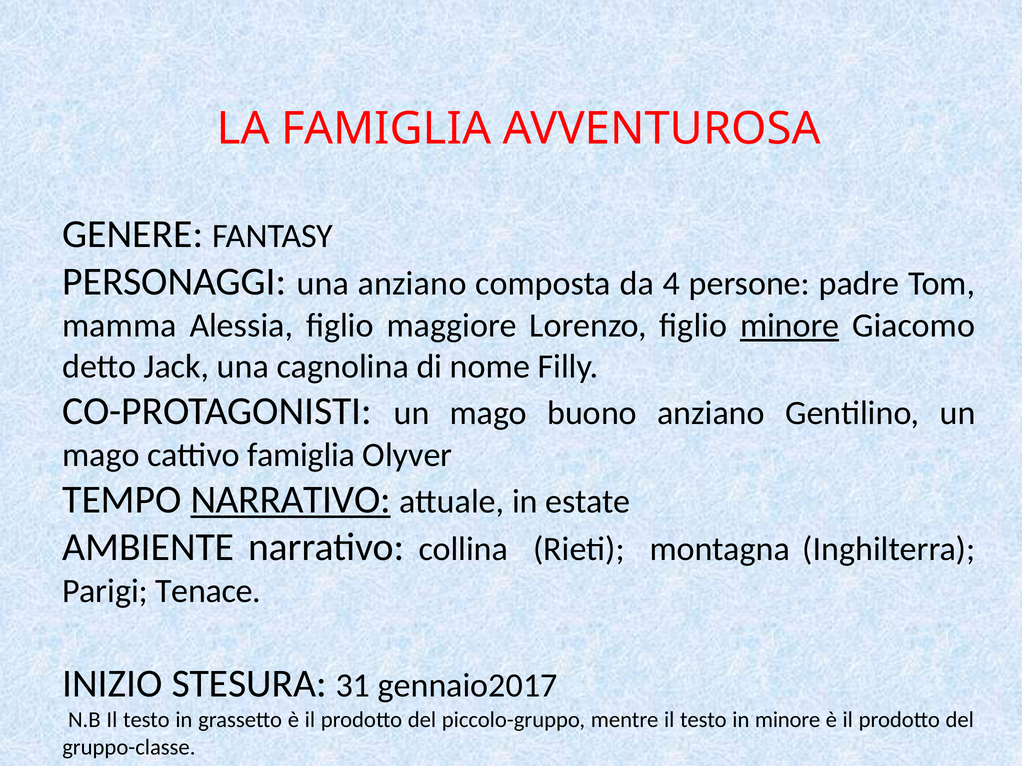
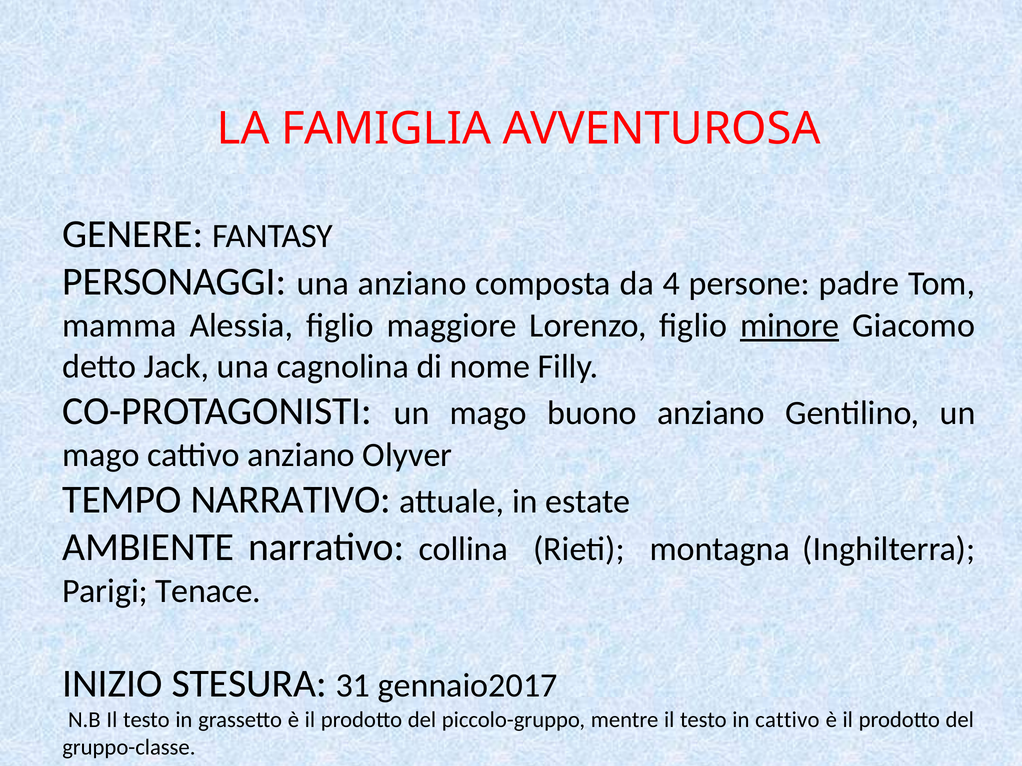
cattivo famiglia: famiglia -> anziano
NARRATIVO at (291, 500) underline: present -> none
in minore: minore -> cattivo
